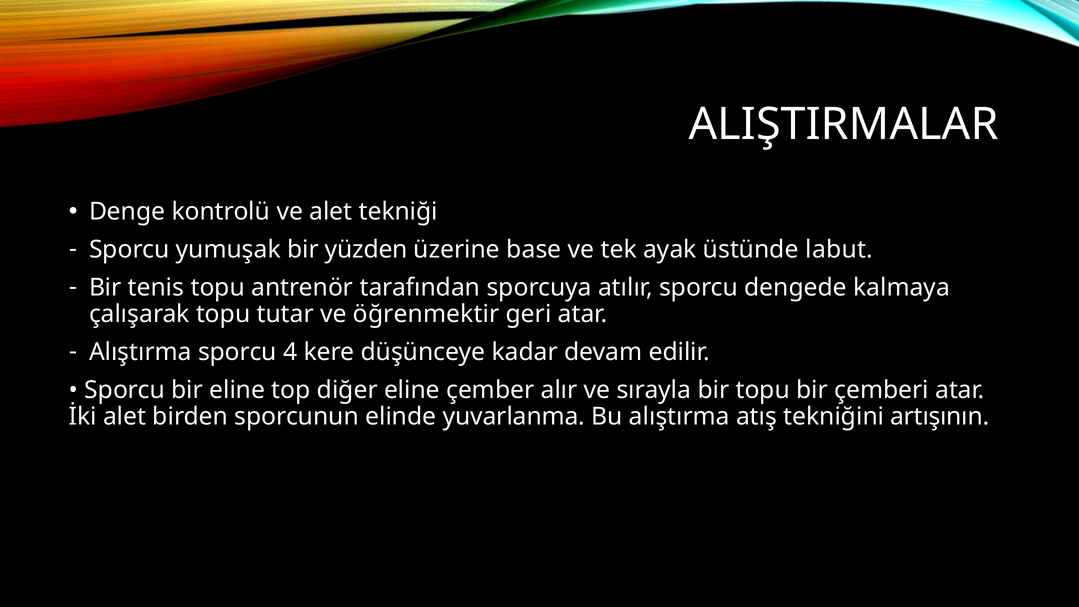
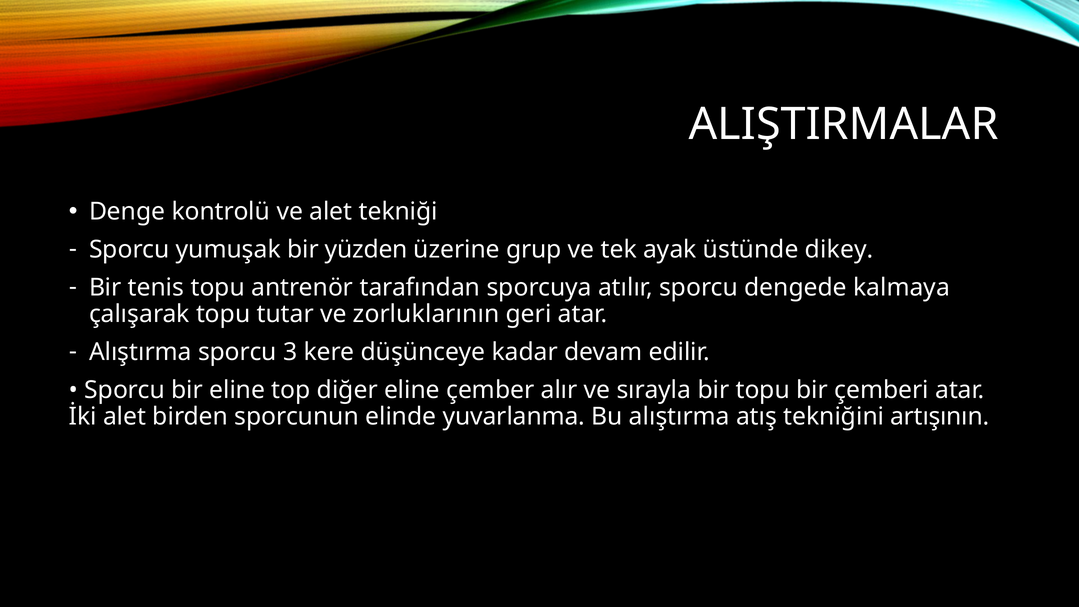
base: base -> grup
labut: labut -> dikey
öğrenmektir: öğrenmektir -> zorluklarının
4: 4 -> 3
